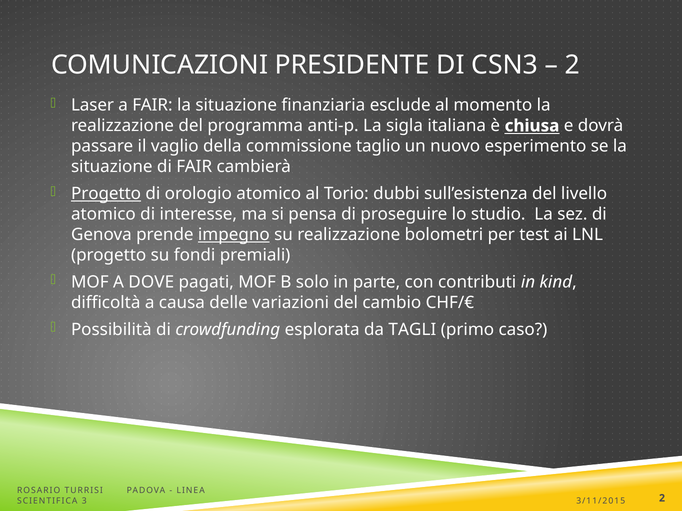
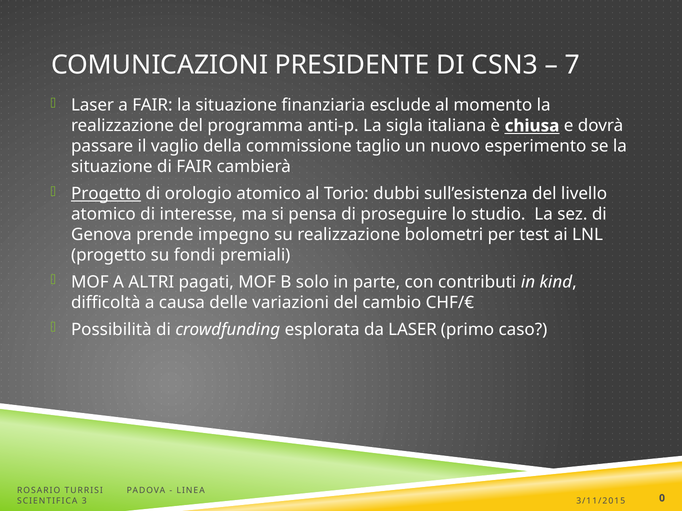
2 at (572, 65): 2 -> 7
impegno underline: present -> none
DOVE: DOVE -> ALTRI
da TAGLI: TAGLI -> LASER
3 2: 2 -> 0
